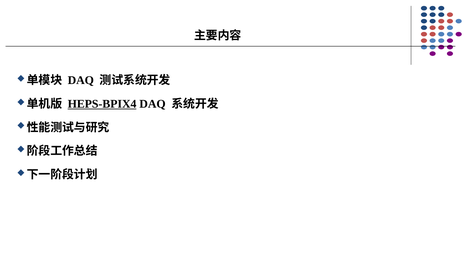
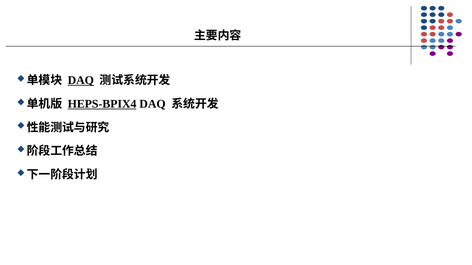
DAQ at (81, 81) underline: none -> present
